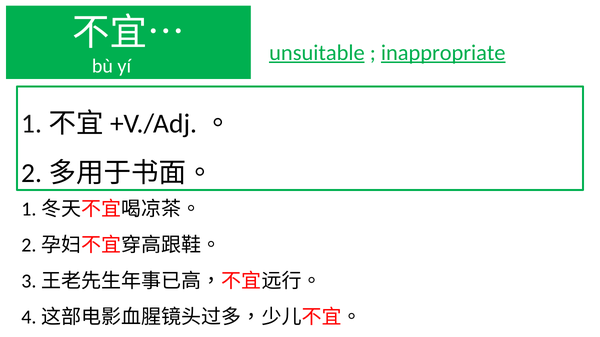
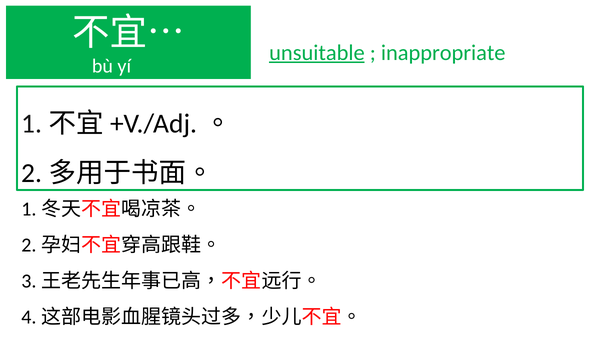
inappropriate underline: present -> none
